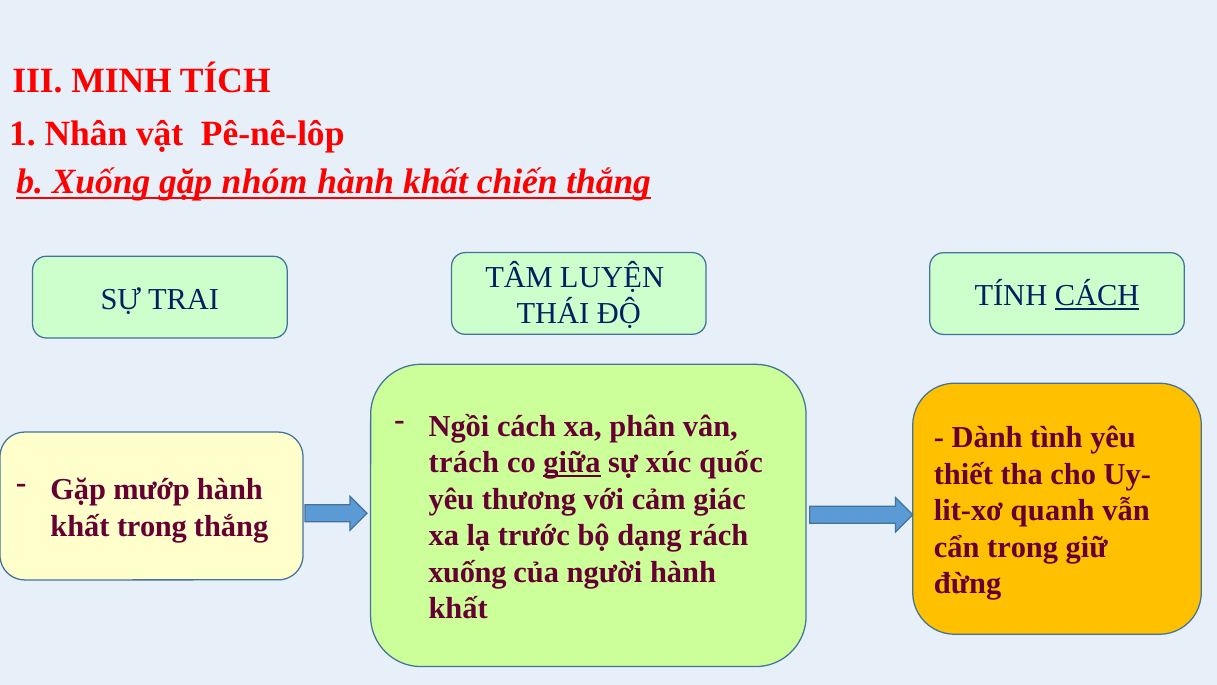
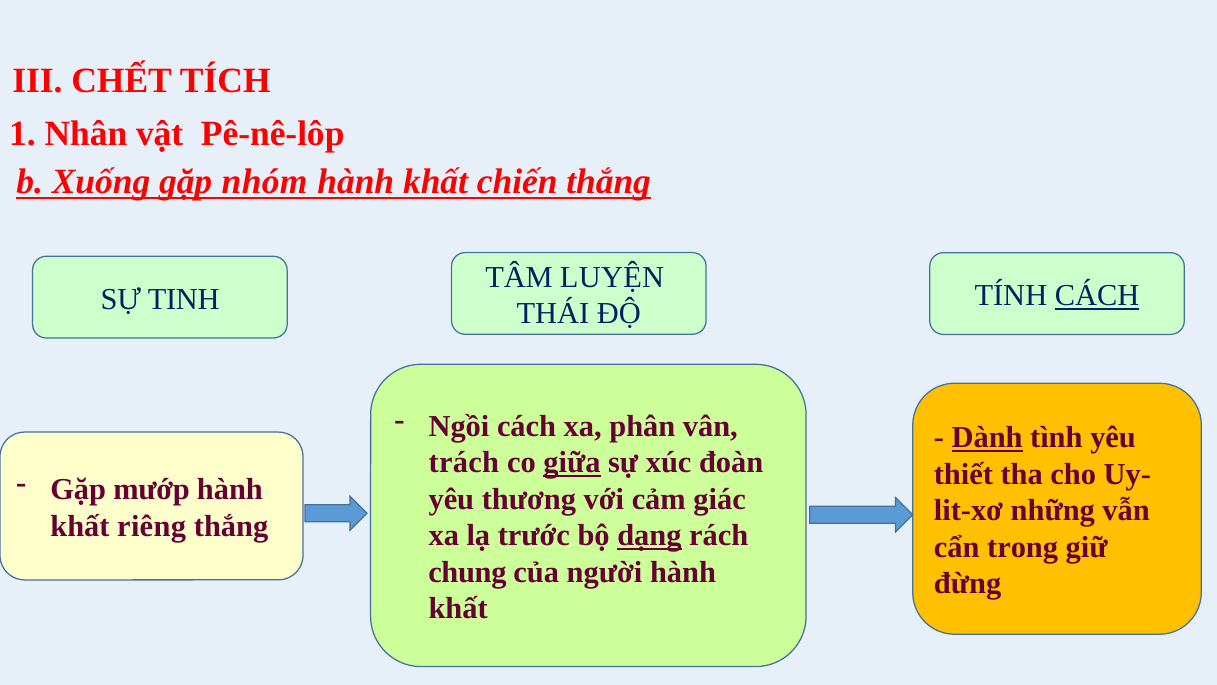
MINH: MINH -> CHẾT
TRAI: TRAI -> TINH
Dành underline: none -> present
quốc: quốc -> đoàn
quanh: quanh -> những
khất trong: trong -> riêng
dạng underline: none -> present
xuống at (467, 572): xuống -> chung
